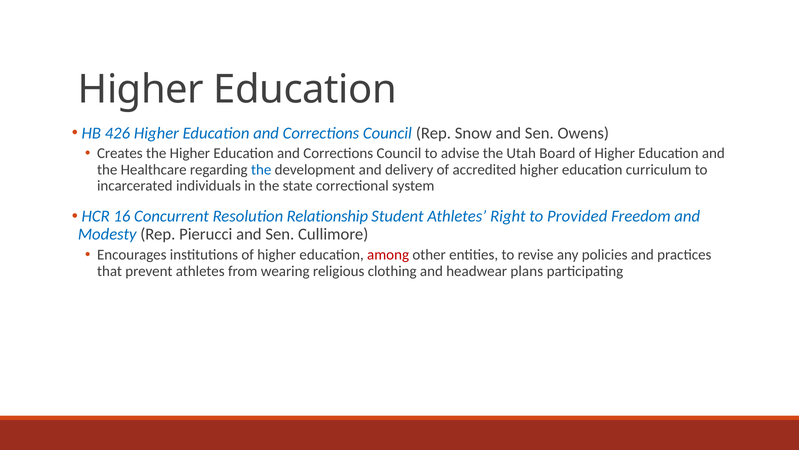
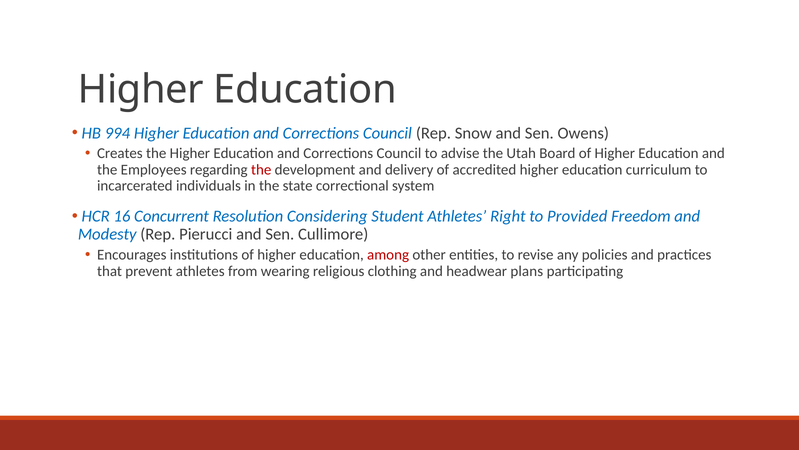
426: 426 -> 994
Healthcare: Healthcare -> Employees
the at (261, 170) colour: blue -> red
Relationship: Relationship -> Considering
